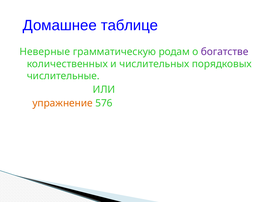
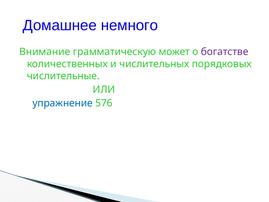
таблице: таблице -> немного
Неверные: Неверные -> Внимание
родам: родам -> может
упражнение colour: orange -> blue
